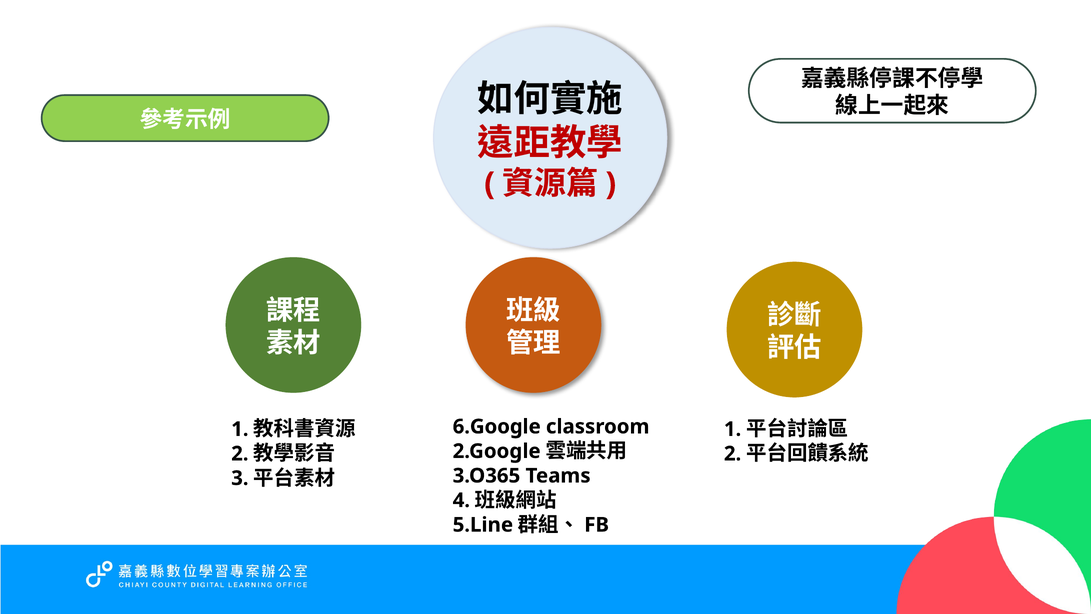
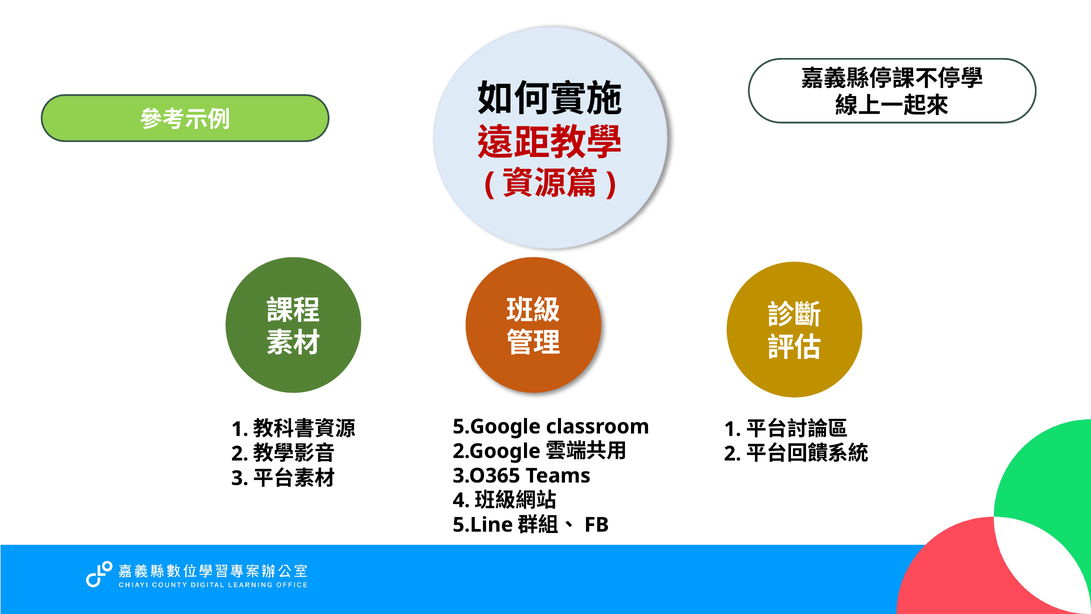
6.Google: 6.Google -> 5.Google
